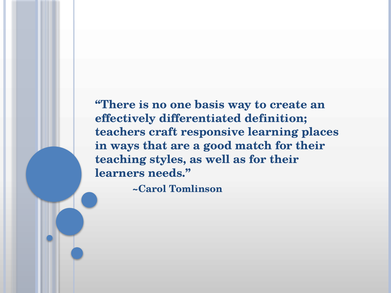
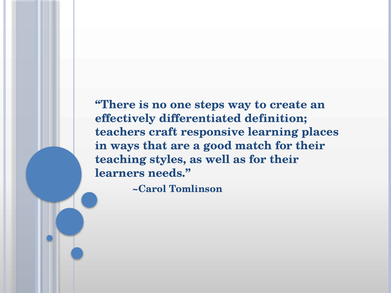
basis: basis -> steps
